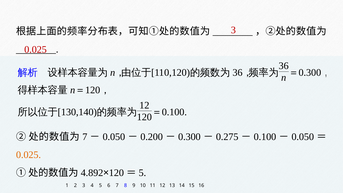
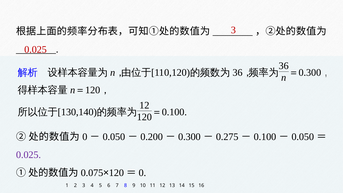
7 at (85, 137): 7 -> 0
0.025 at (29, 155) colour: orange -> purple
4.892: 4.892 -> 0.075
5 at (142, 173): 5 -> 0
